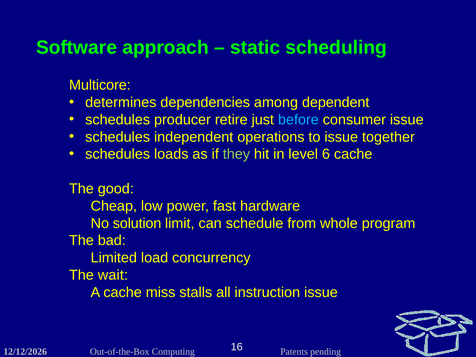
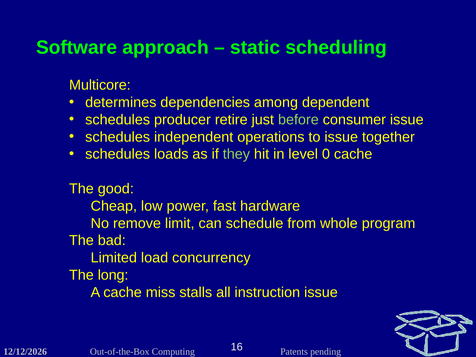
before colour: light blue -> light green
6: 6 -> 0
solution: solution -> remove
wait: wait -> long
